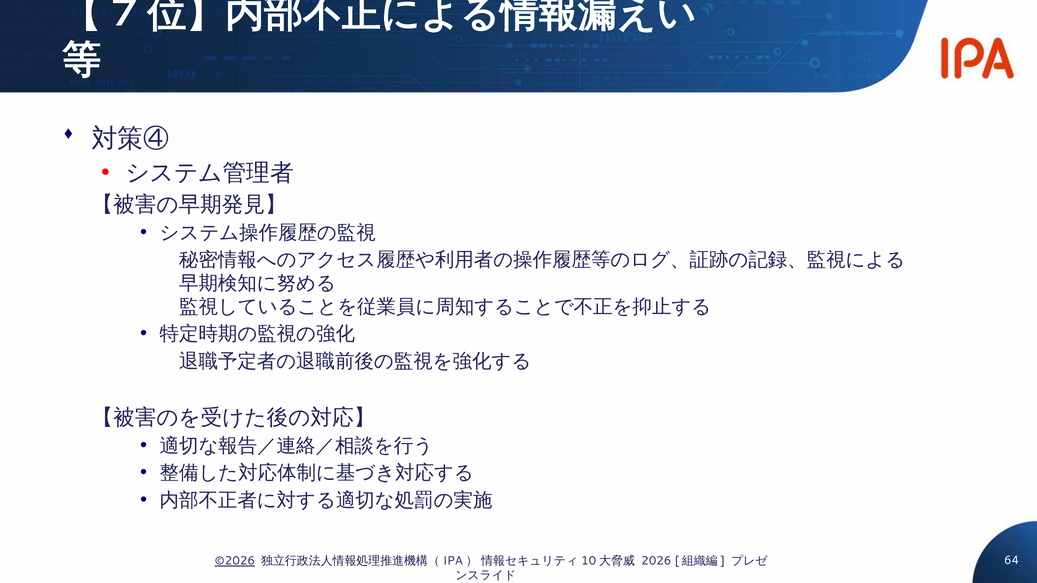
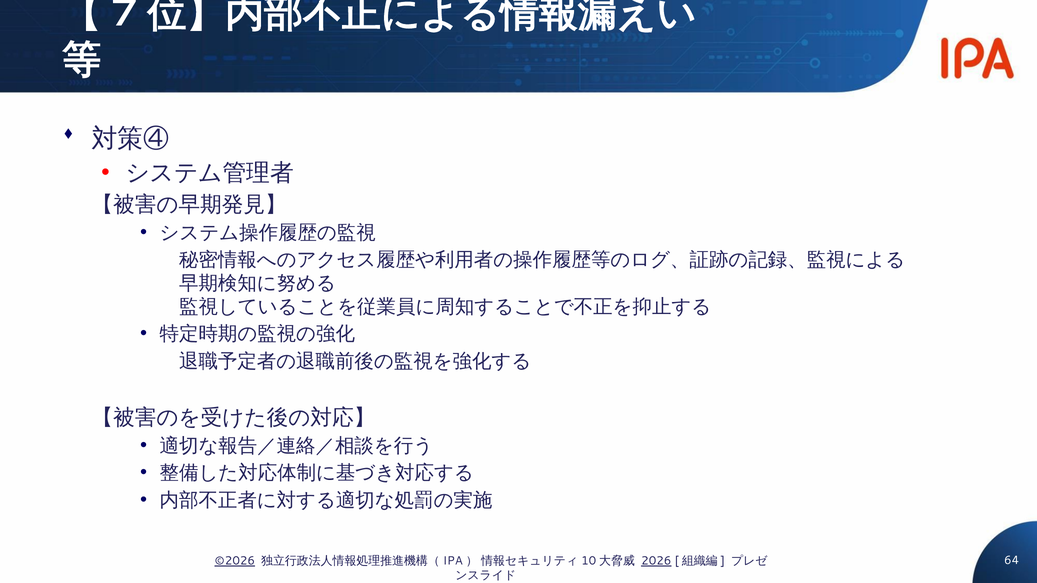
2026 underline: none -> present
